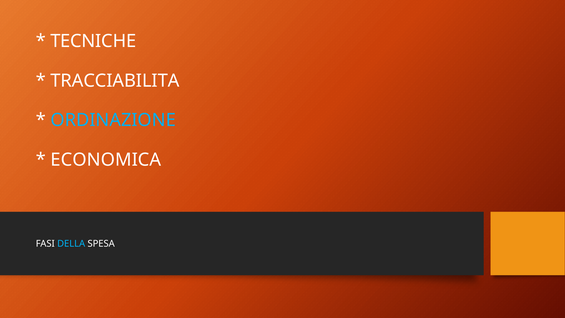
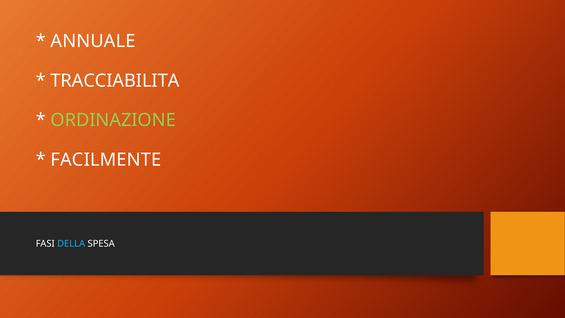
TECNICHE: TECNICHE -> ANNUALE
ORDINAZIONE colour: light blue -> light green
ECONOMICA: ECONOMICA -> FACILMENTE
